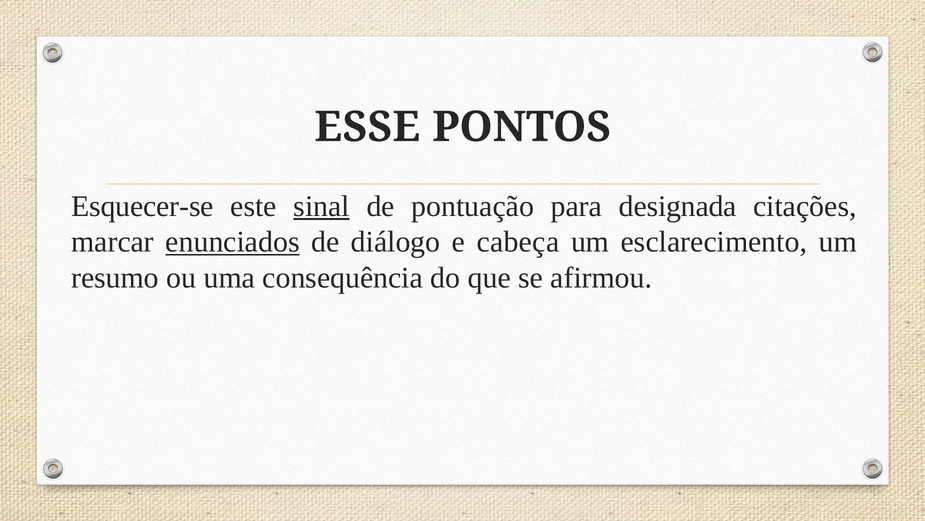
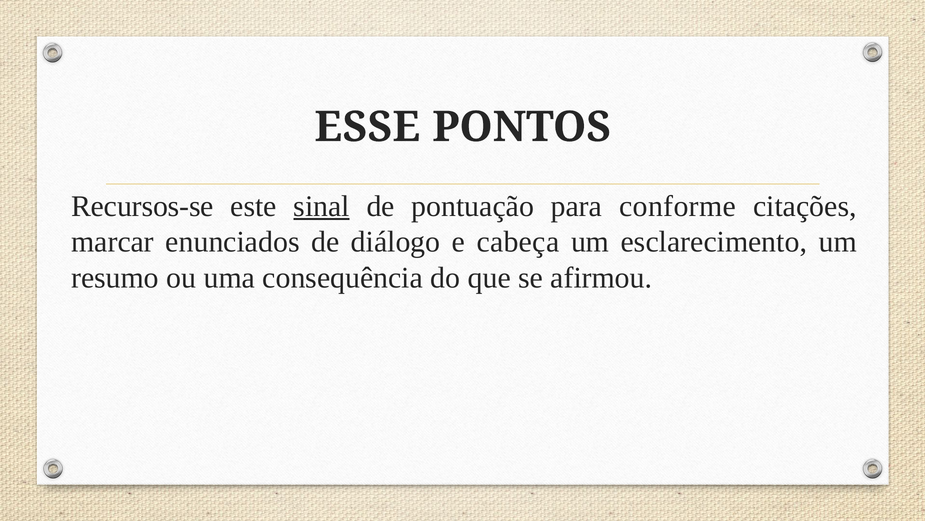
Esquecer-se: Esquecer-se -> Recursos-se
designada: designada -> conforme
enunciados underline: present -> none
